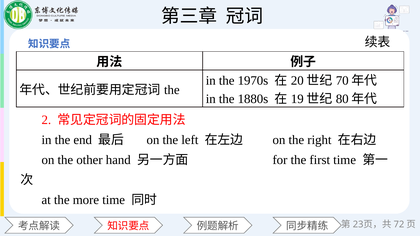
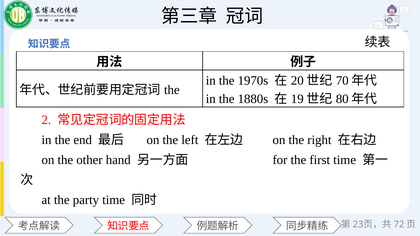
more: more -> party
